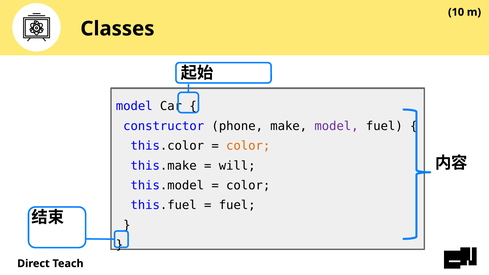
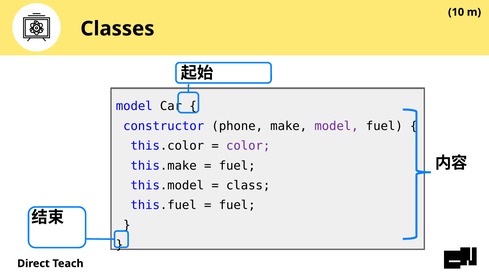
color at (248, 146) colour: orange -> purple
will at (237, 166): will -> fuel
color at (248, 185): color -> class
